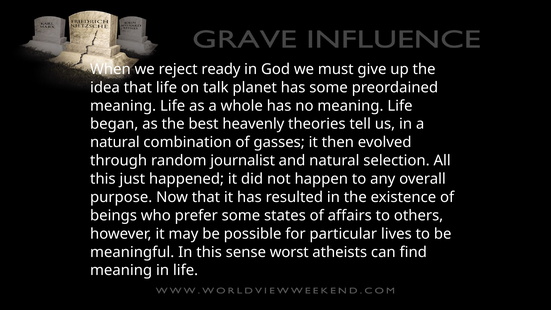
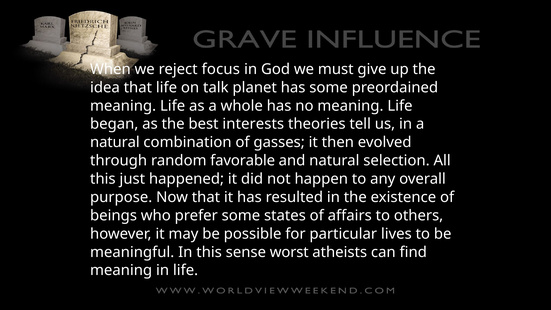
ready: ready -> focus
heavenly: heavenly -> interests
journalist: journalist -> favorable
